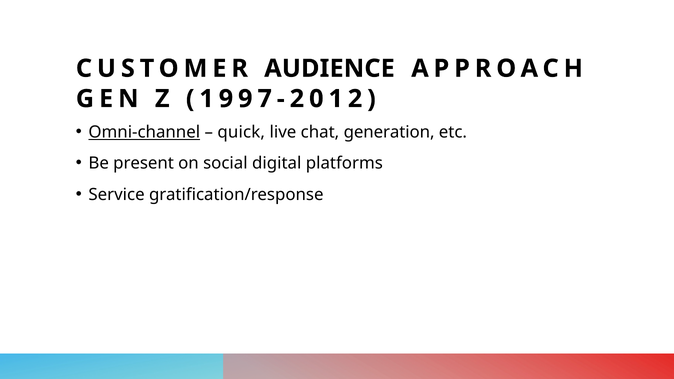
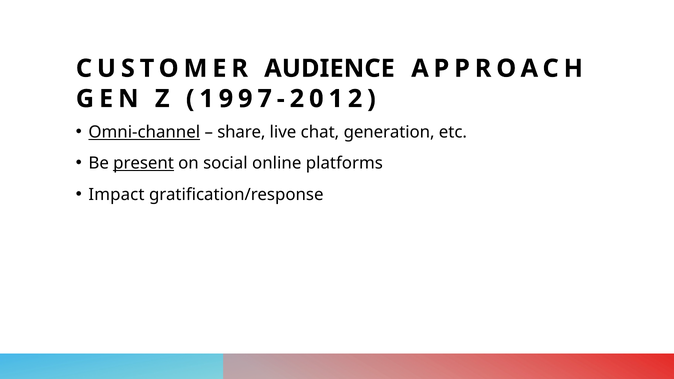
quick: quick -> share
present underline: none -> present
digital: digital -> online
Service: Service -> Impact
